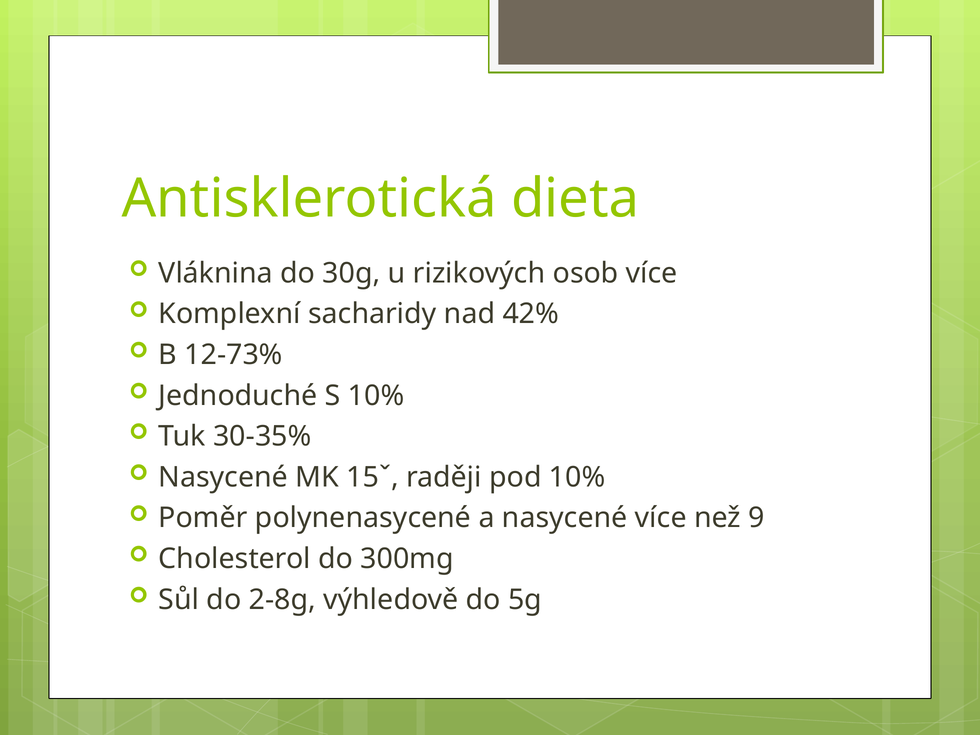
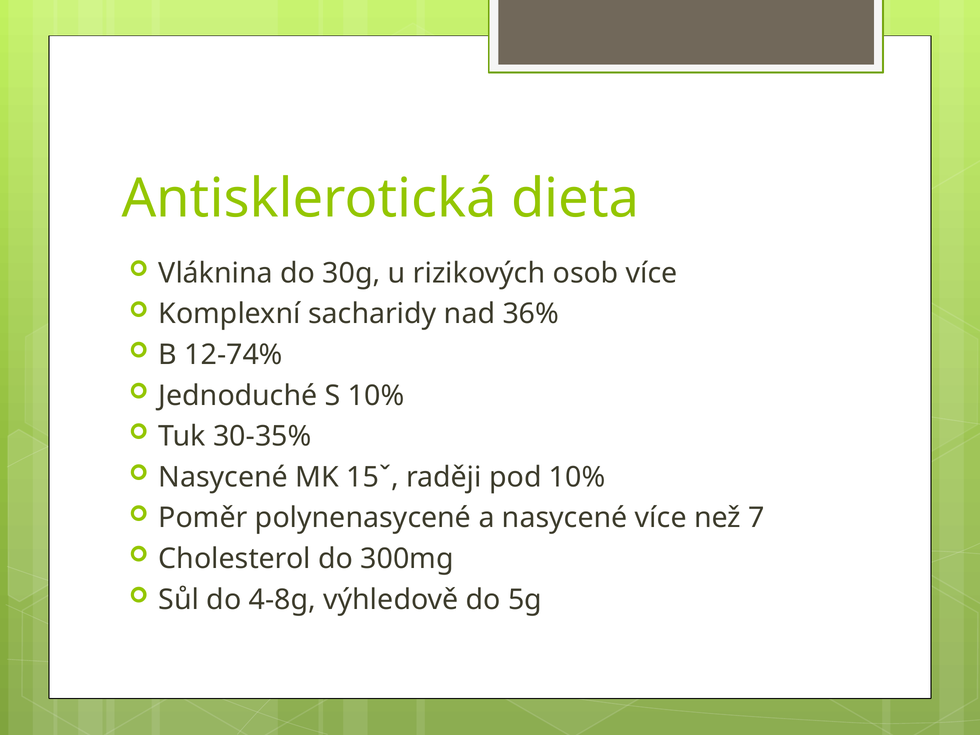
42%: 42% -> 36%
12-73%: 12-73% -> 12-74%
9: 9 -> 7
2-8g: 2-8g -> 4-8g
